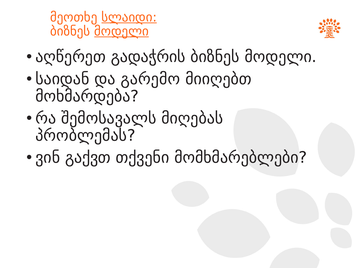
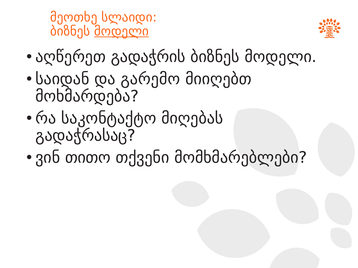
სლაიდი underline: present -> none
შემოსავალს: შემოსავალს -> საკონტაქტო
პრობლემას: პრობლემას -> გადაჭრასაც
გაქვთ: გაქვთ -> თითო
